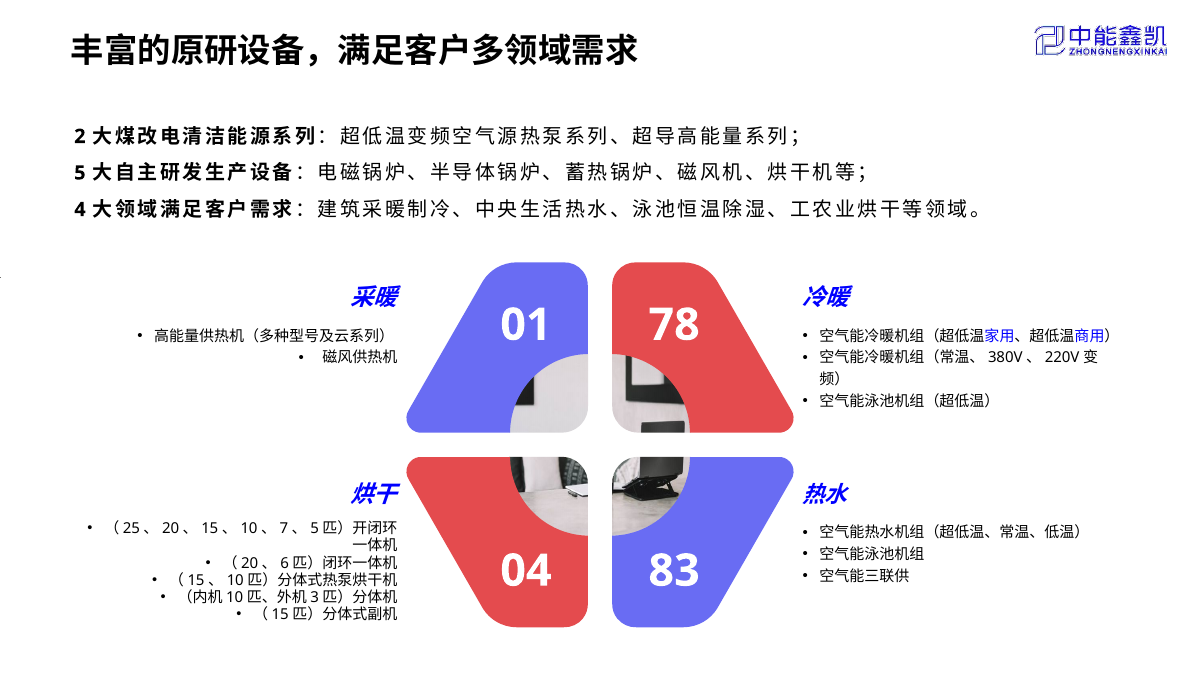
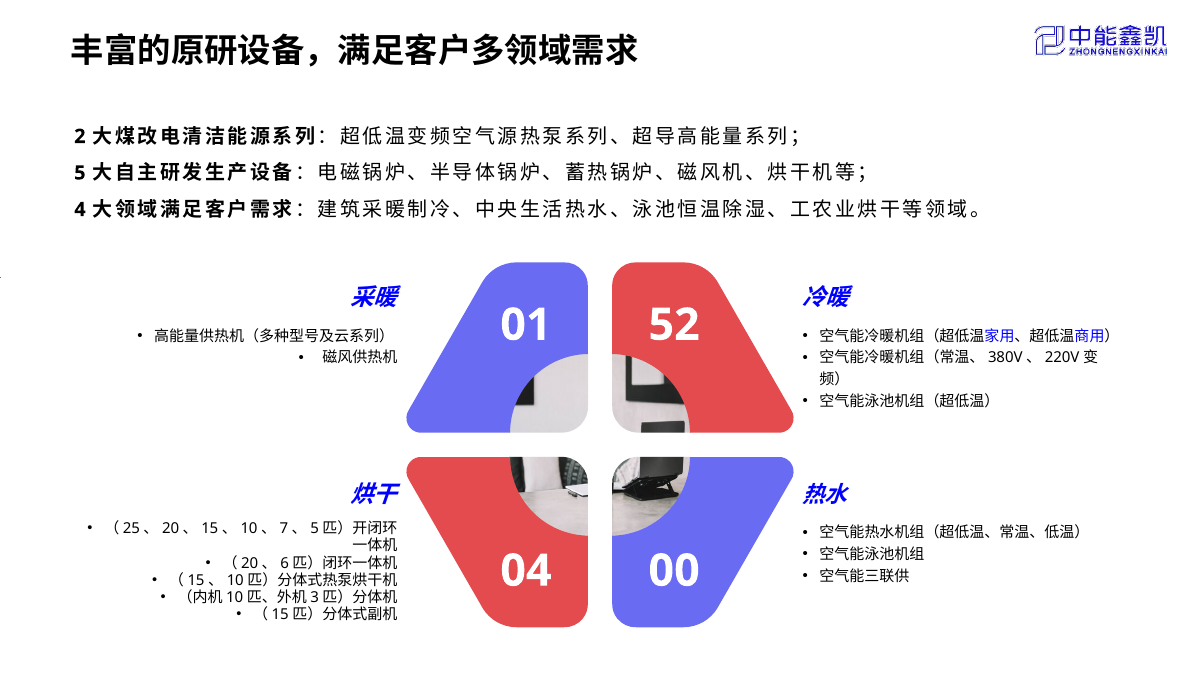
78: 78 -> 52
83: 83 -> 00
